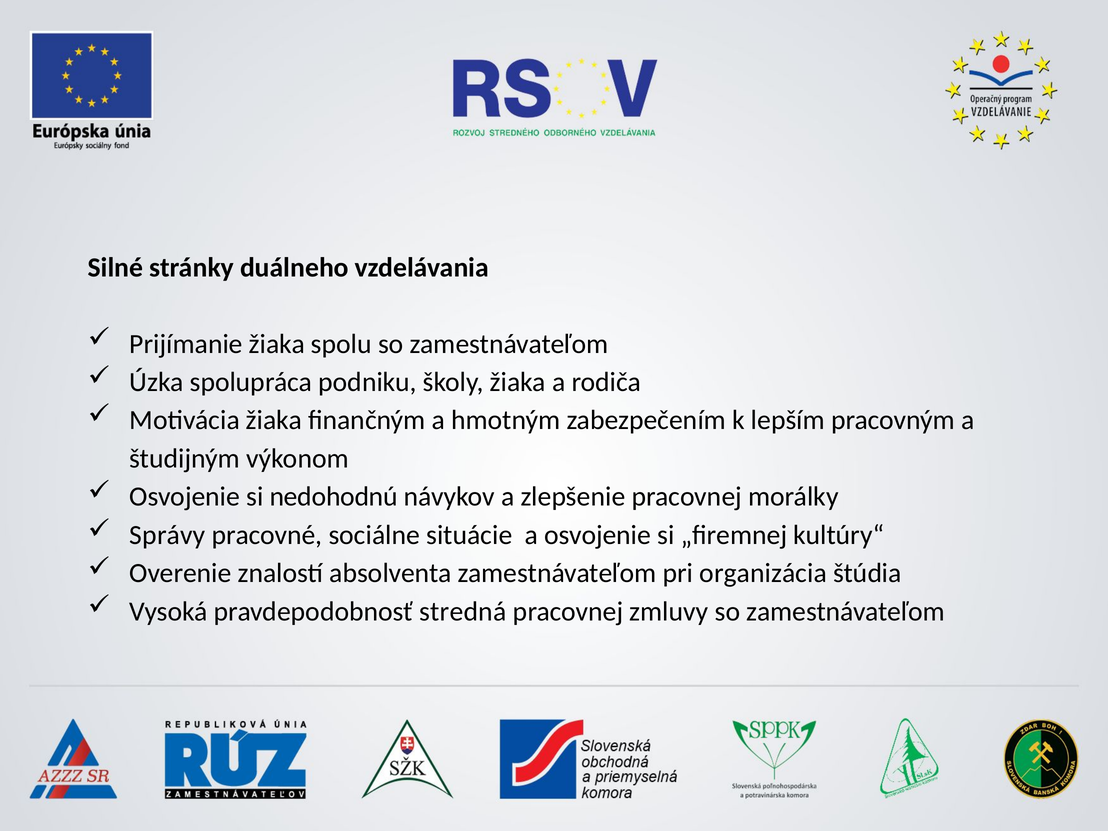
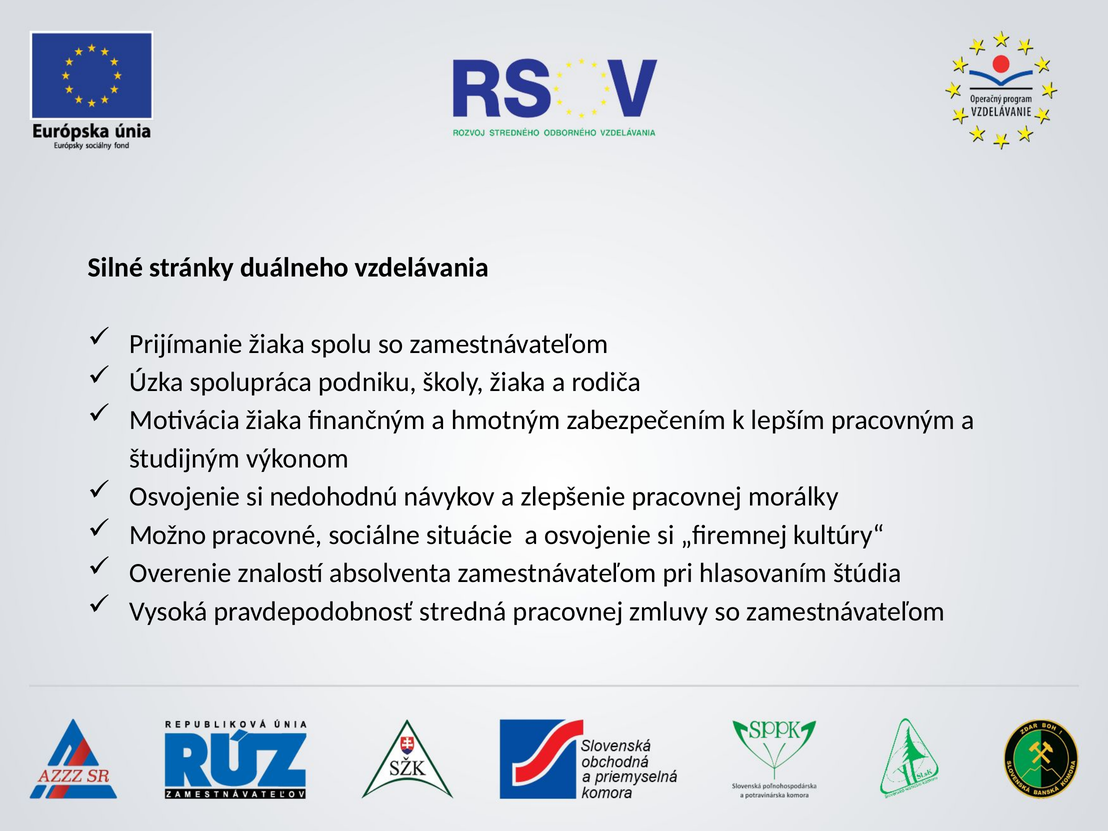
Správy: Správy -> Možno
organizácia: organizácia -> hlasovaním
